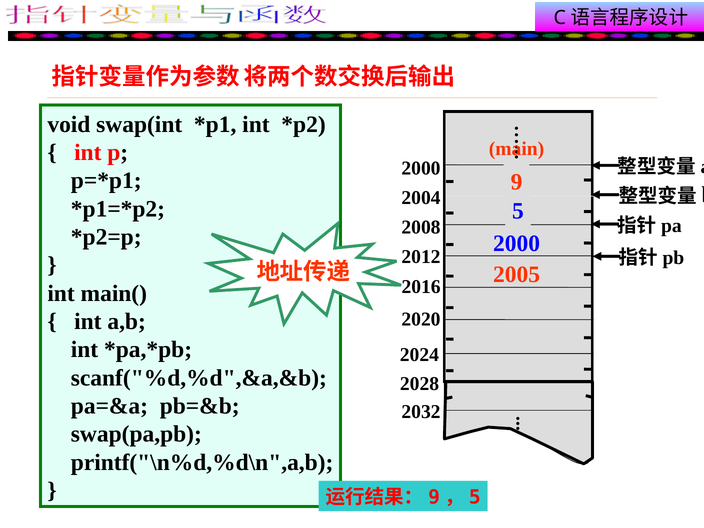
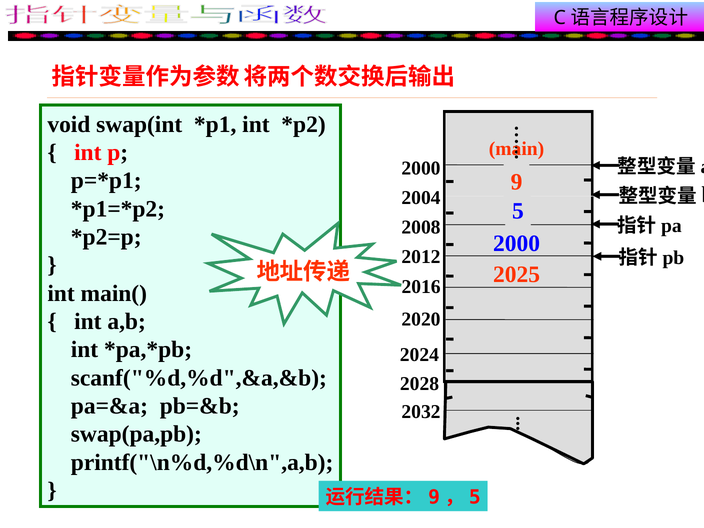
2005: 2005 -> 2025
